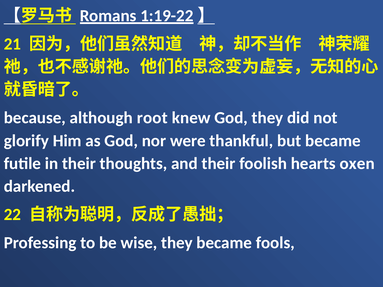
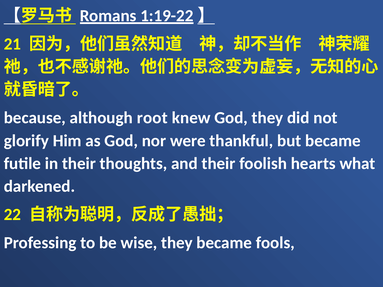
oxen: oxen -> what
